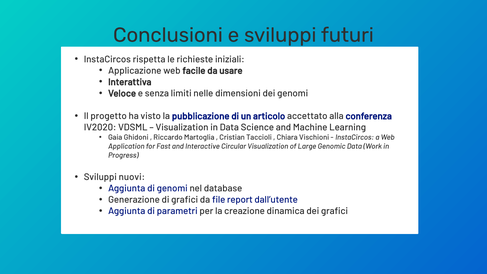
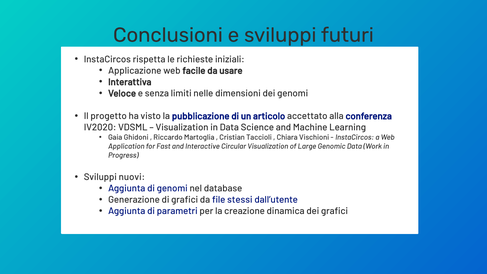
report: report -> stessi
